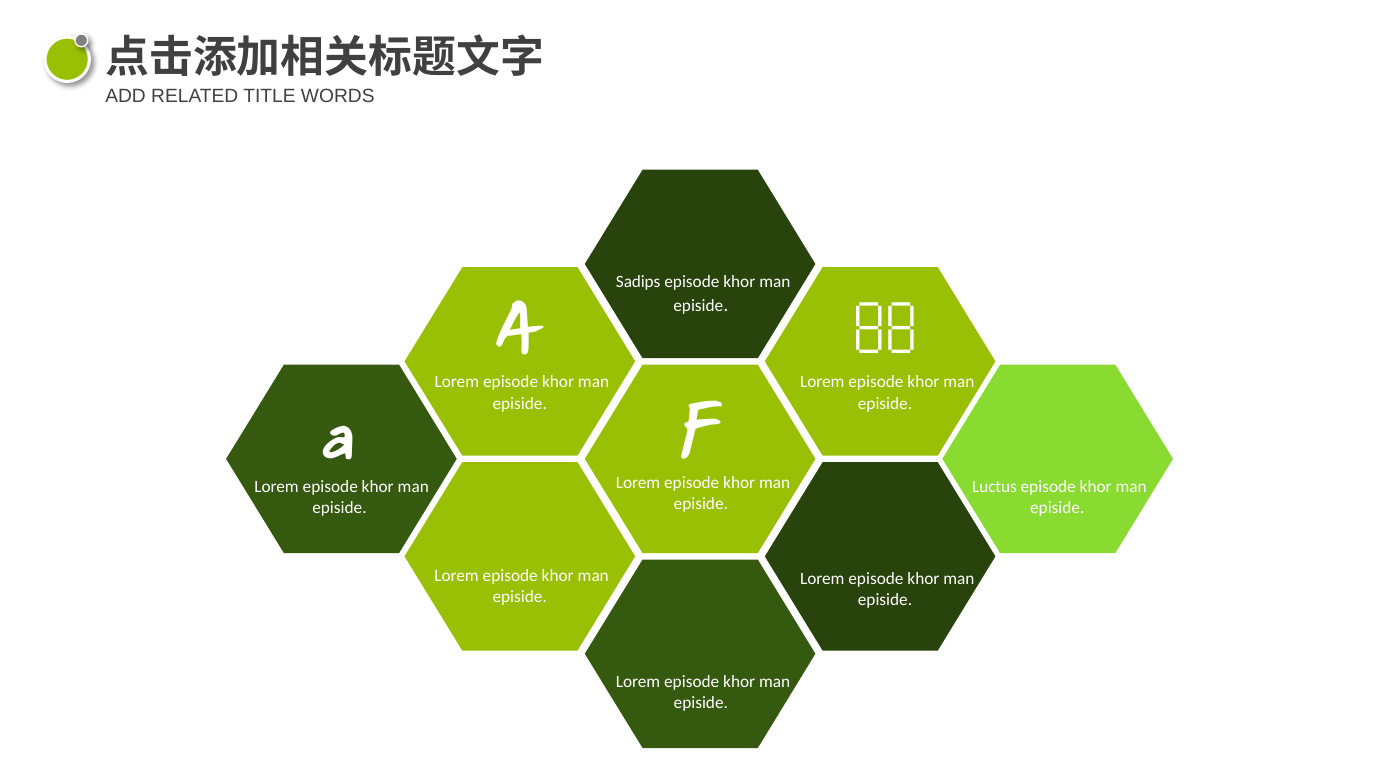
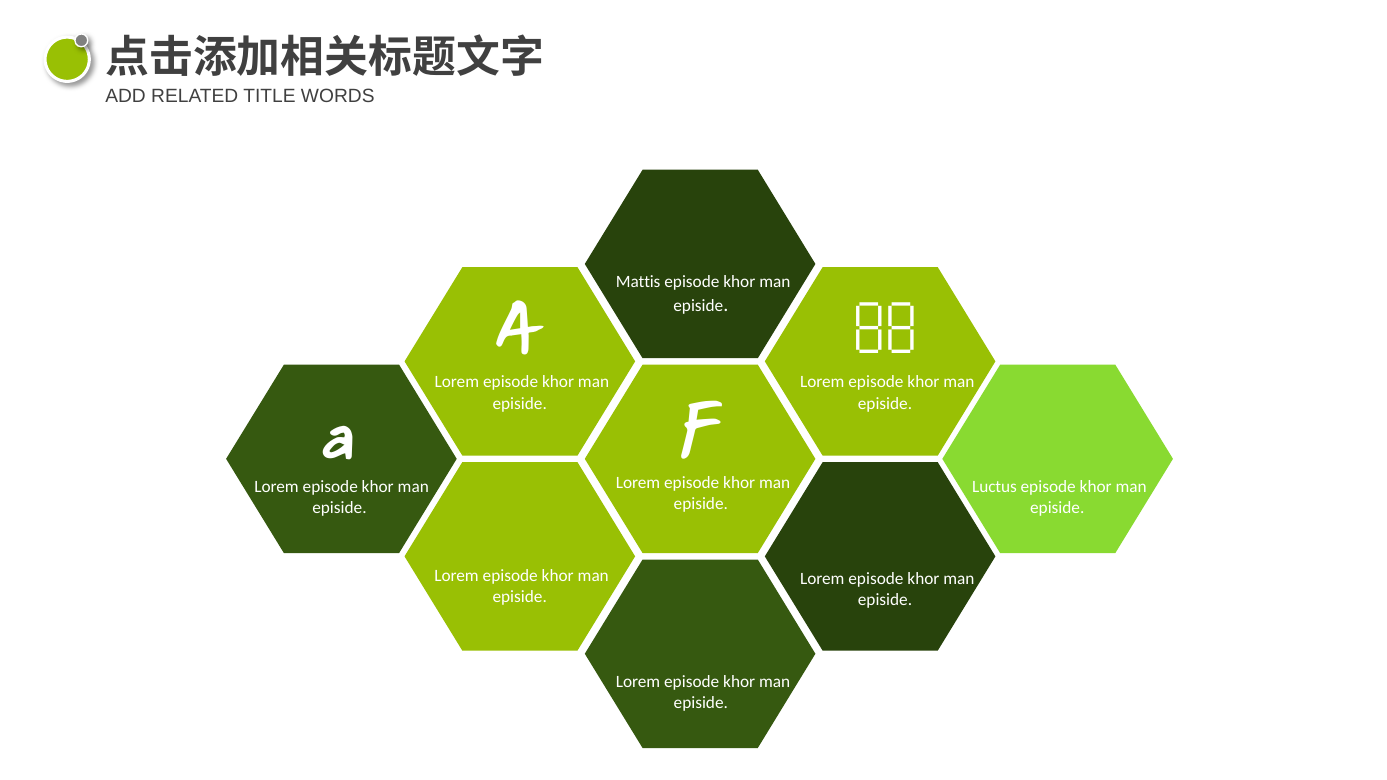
Sadips: Sadips -> Mattis
